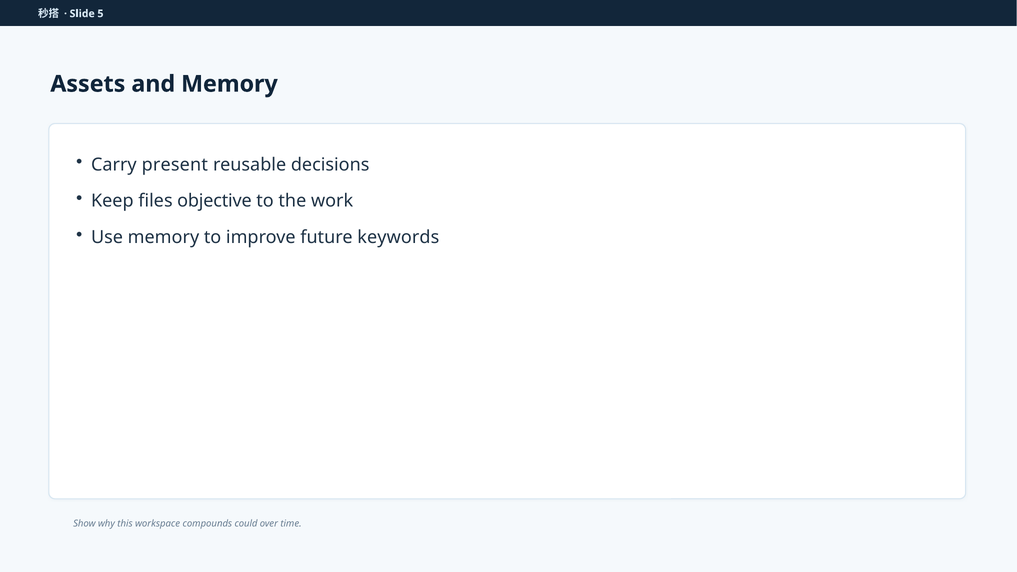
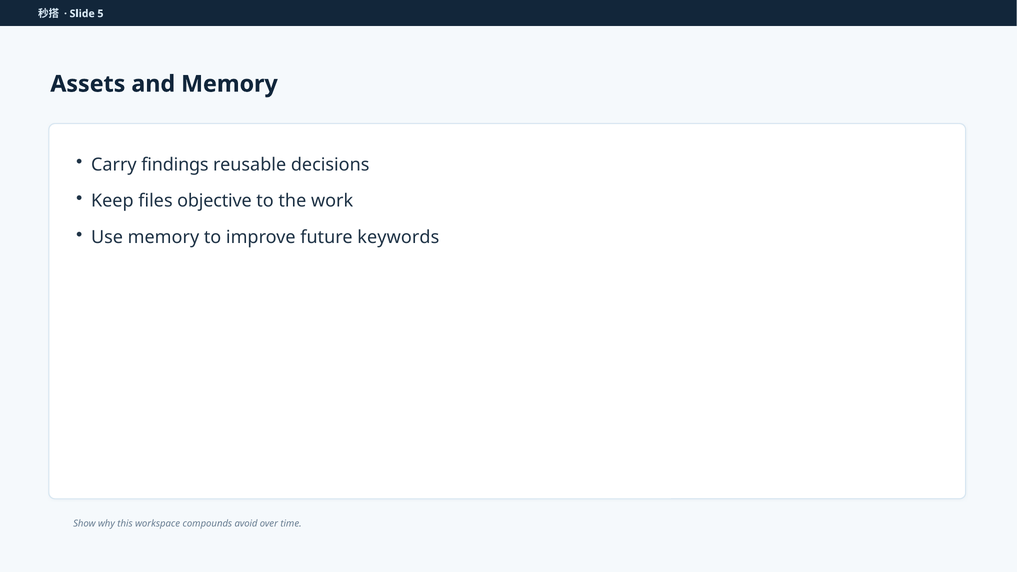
present: present -> findings
could: could -> avoid
